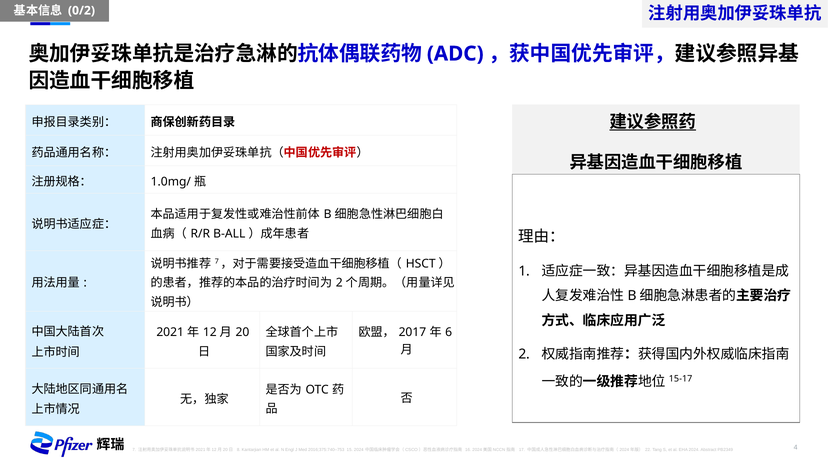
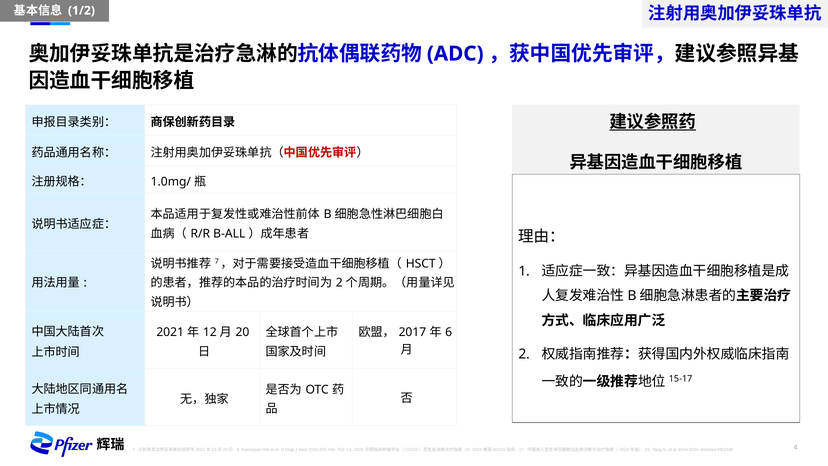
0/2: 0/2 -> 1/2
